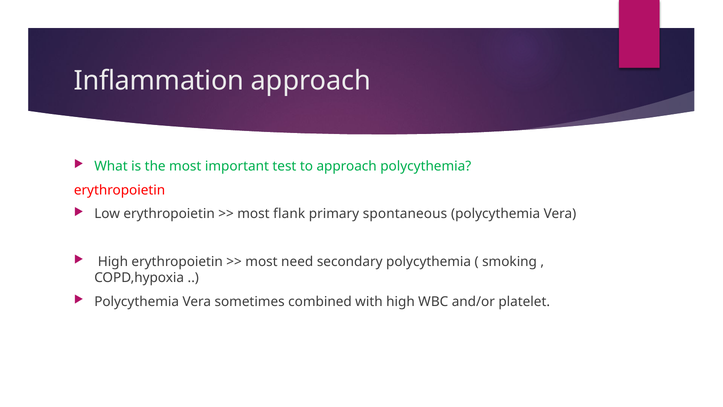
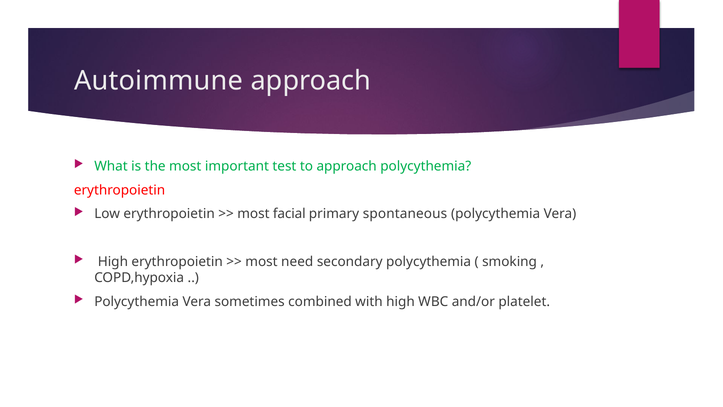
Inflammation: Inflammation -> Autoimmune
flank: flank -> facial
